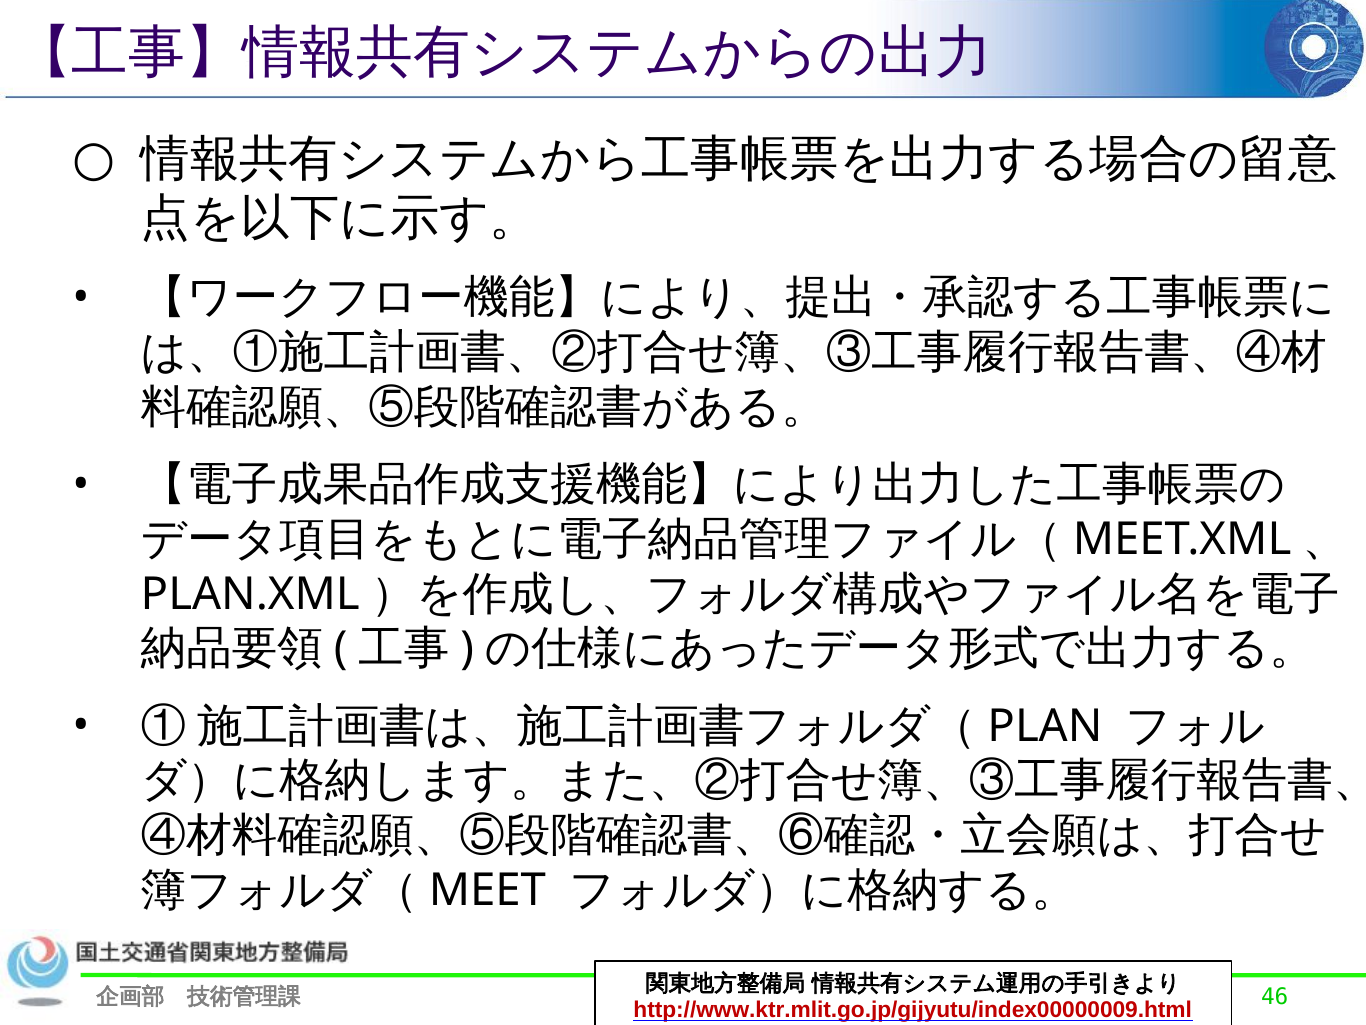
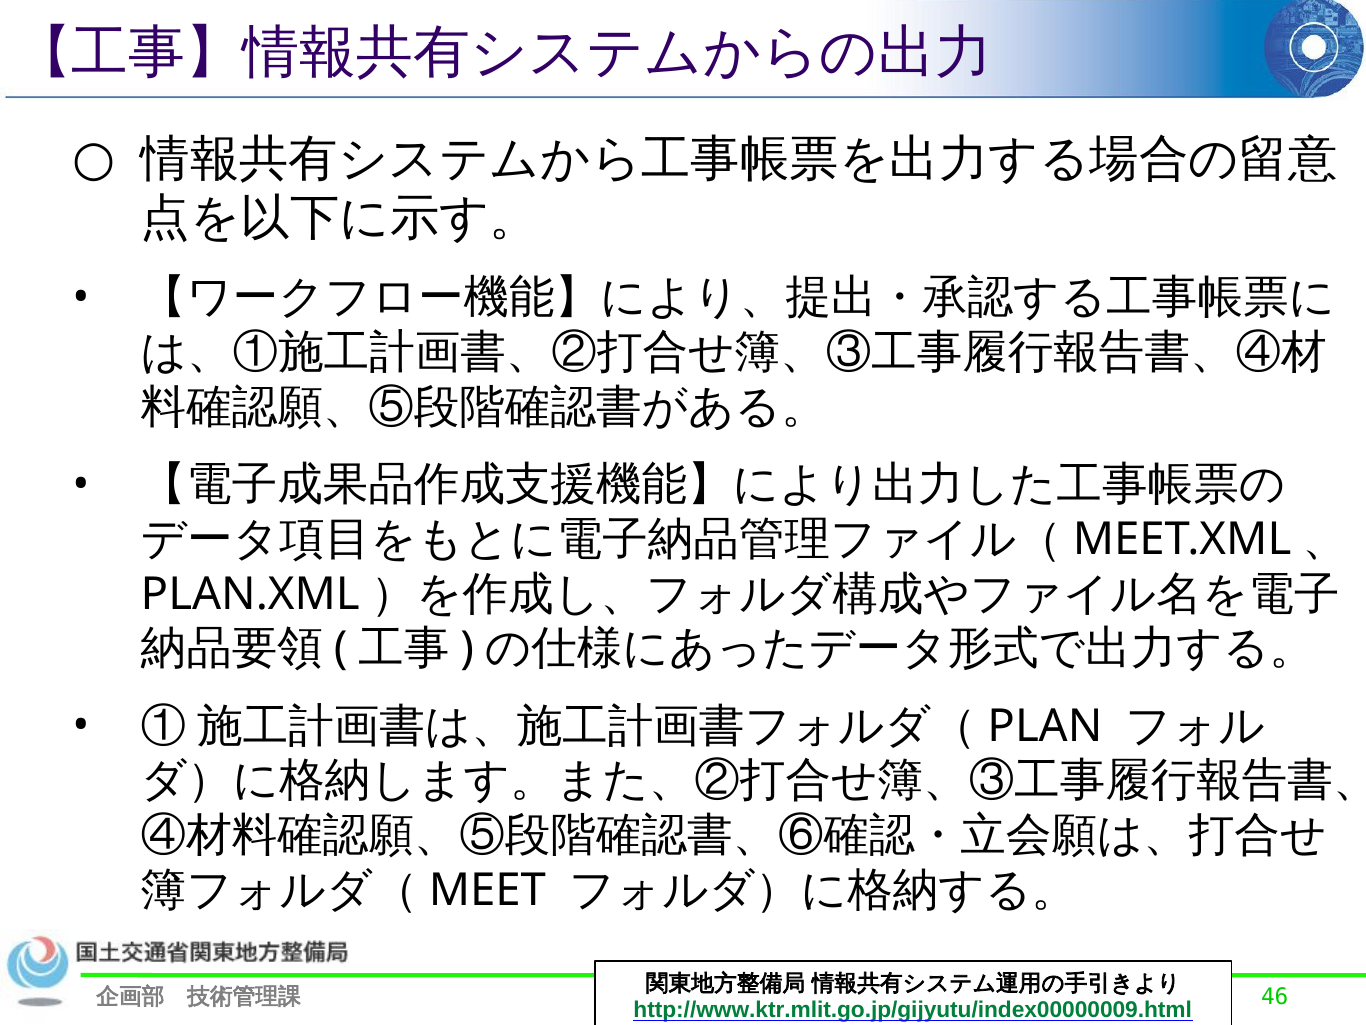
http://www.ktr.mlit.go.jp/gijyutu/index00000009.html colour: red -> green
